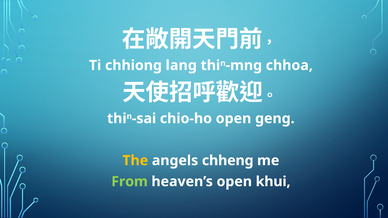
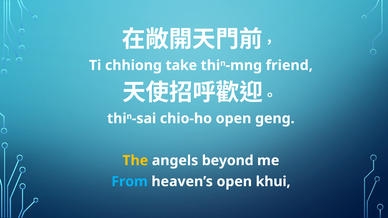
lang: lang -> take
chhoa: chhoa -> friend
chheng: chheng -> beyond
From colour: light green -> light blue
